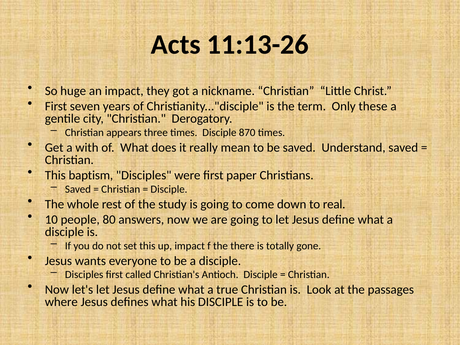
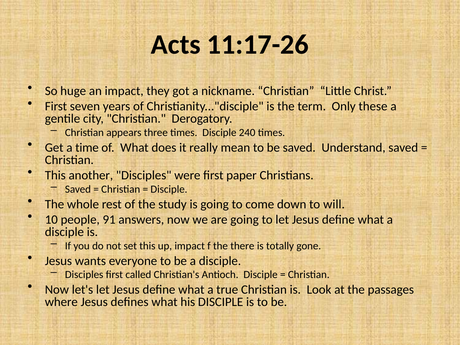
11:13-26: 11:13-26 -> 11:17-26
870: 870 -> 240
with: with -> time
baptism: baptism -> another
real: real -> will
80: 80 -> 91
